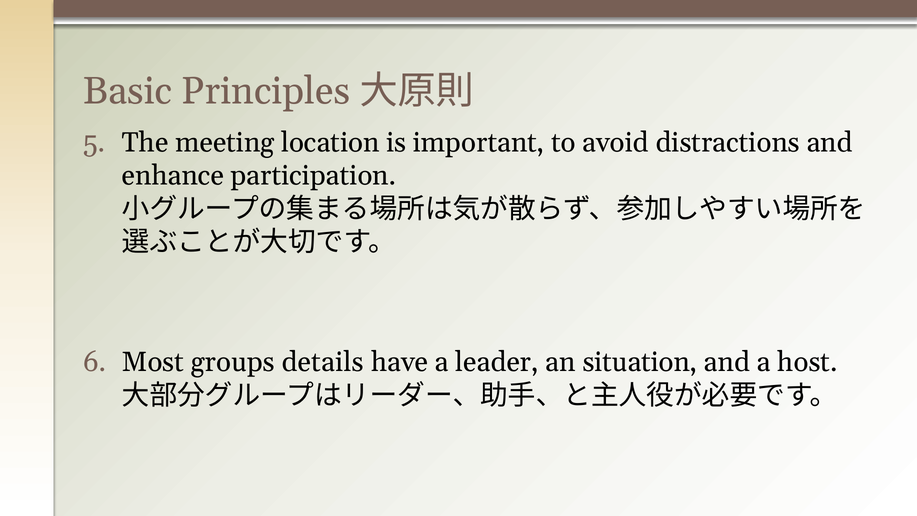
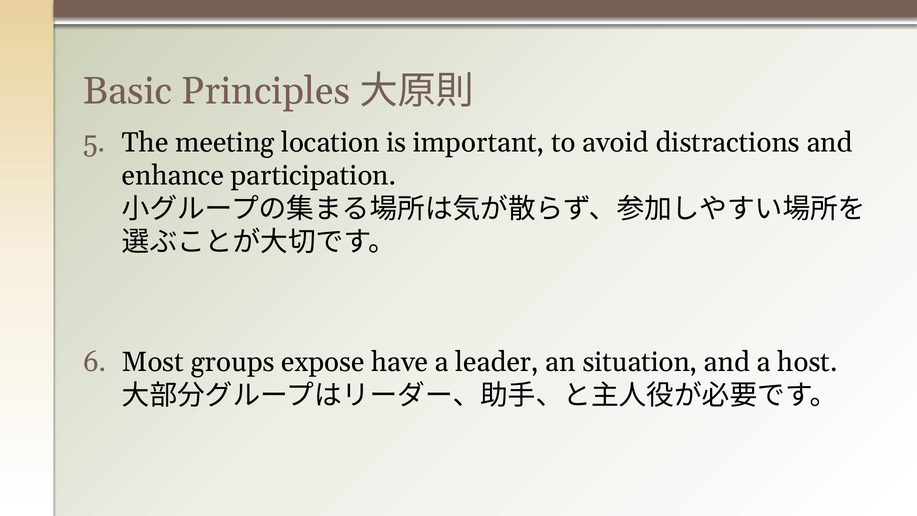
details: details -> expose
